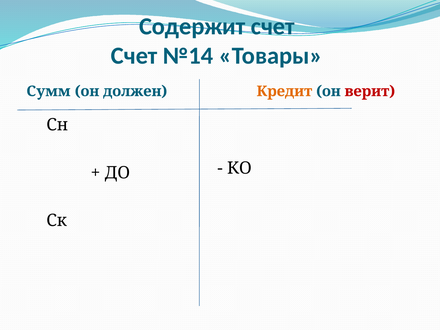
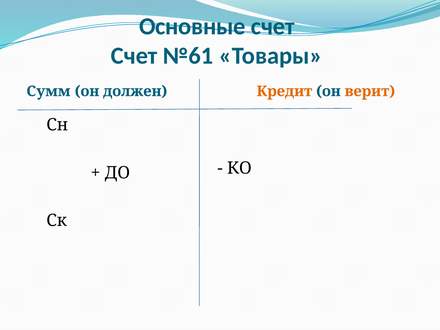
Содержит: Содержит -> Основные
№14: №14 -> №61
верит colour: red -> orange
